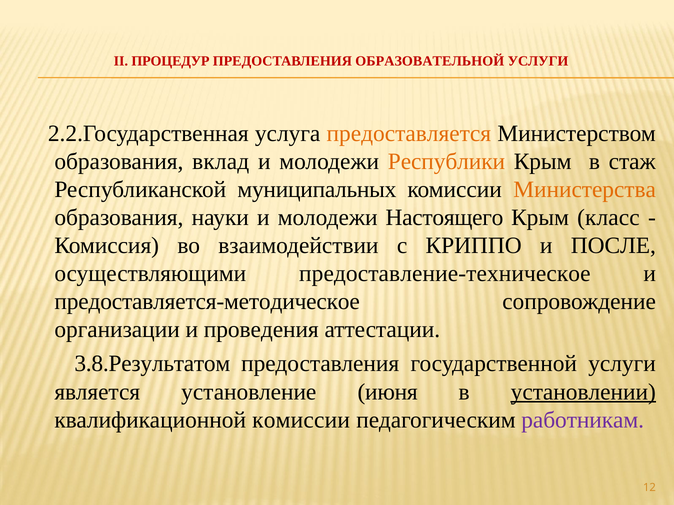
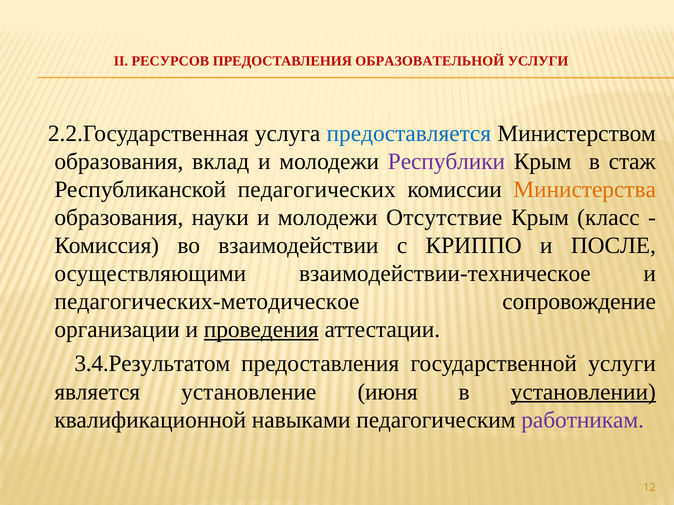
ПРОЦЕДУР: ПРОЦЕДУР -> РЕСУРСОВ
предоставляется colour: orange -> blue
Республики colour: orange -> purple
муниципальных: муниципальных -> педагогических
Настоящего: Настоящего -> Отсутствие
предоставление-техническое: предоставление-техническое -> взаимодействии-техническое
предоставляется-методическое: предоставляется-методическое -> педагогических-методическое
проведения underline: none -> present
3.8.Результатом: 3.8.Результатом -> 3.4.Результатом
квалификационной комиссии: комиссии -> навыками
